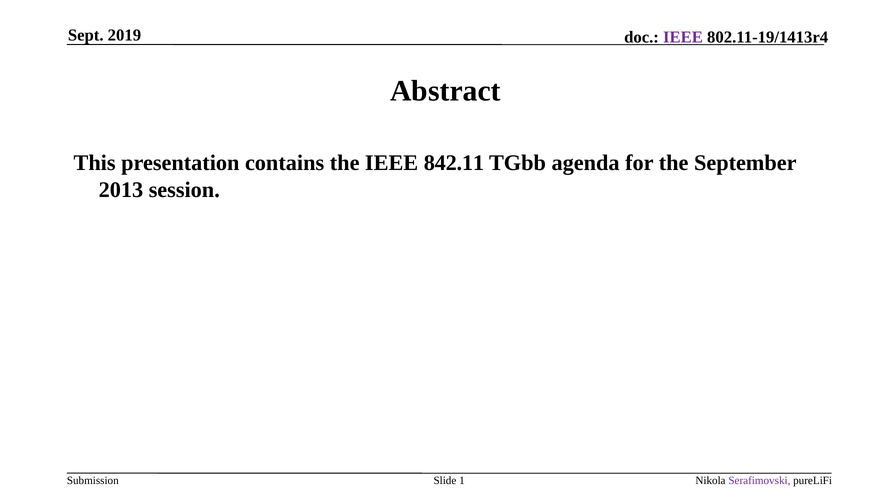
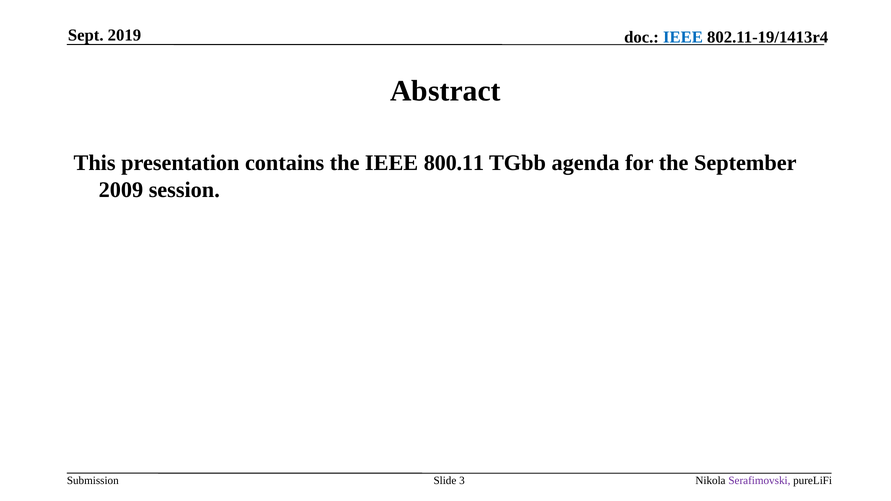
IEEE at (683, 37) colour: purple -> blue
842.11: 842.11 -> 800.11
2013: 2013 -> 2009
1: 1 -> 3
